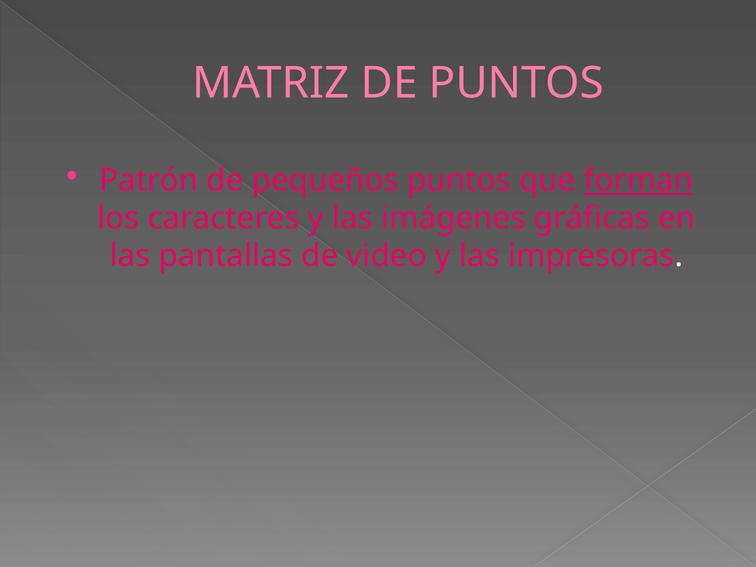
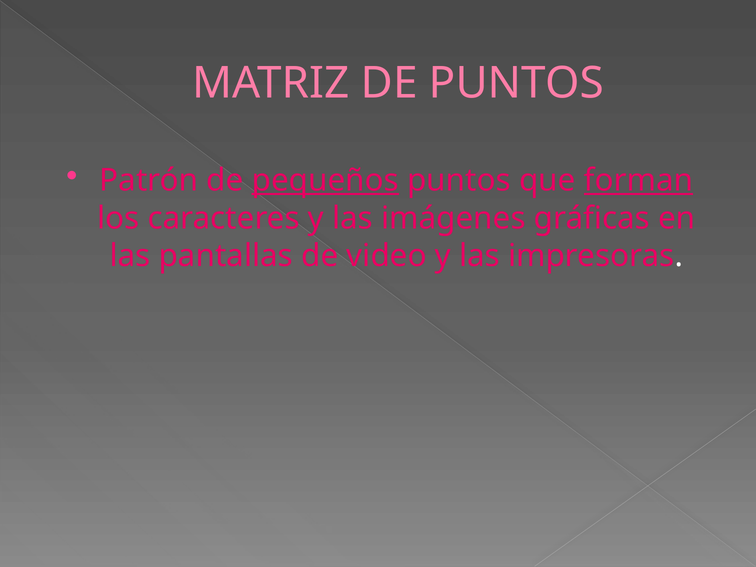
pequeños underline: none -> present
